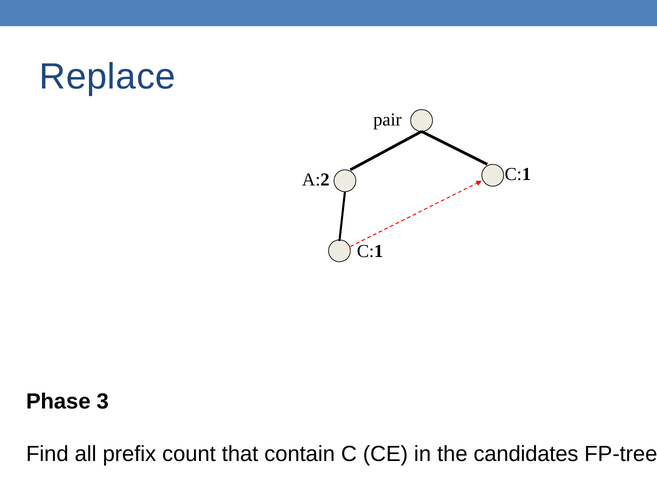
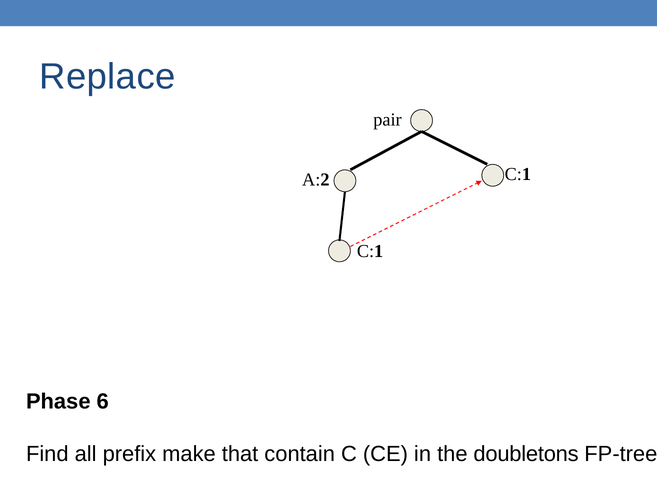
3: 3 -> 6
count: count -> make
candidates: candidates -> doubletons
